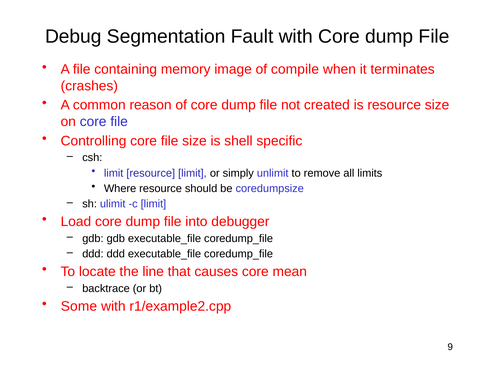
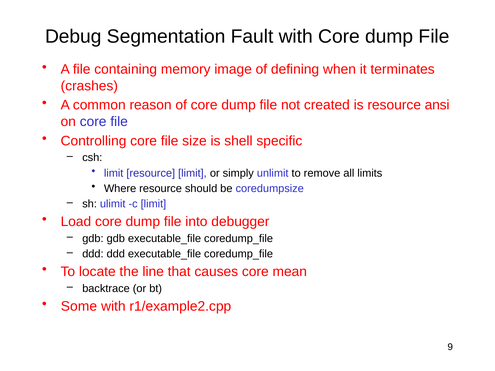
compile: compile -> defining
resource size: size -> ansi
